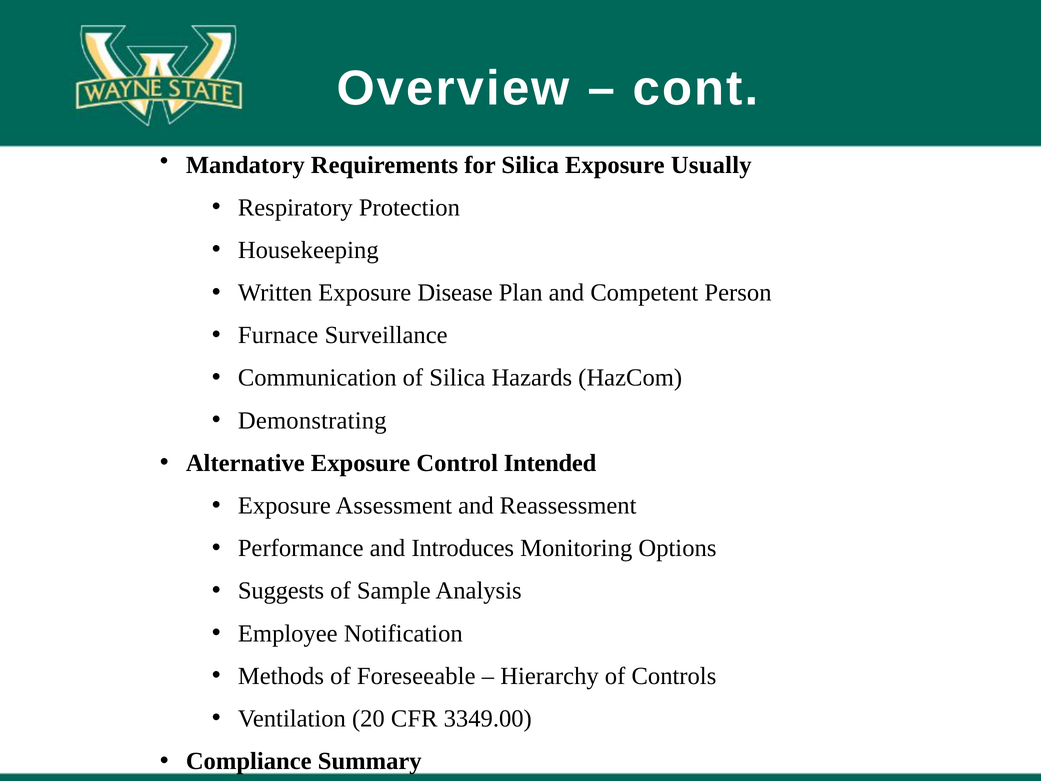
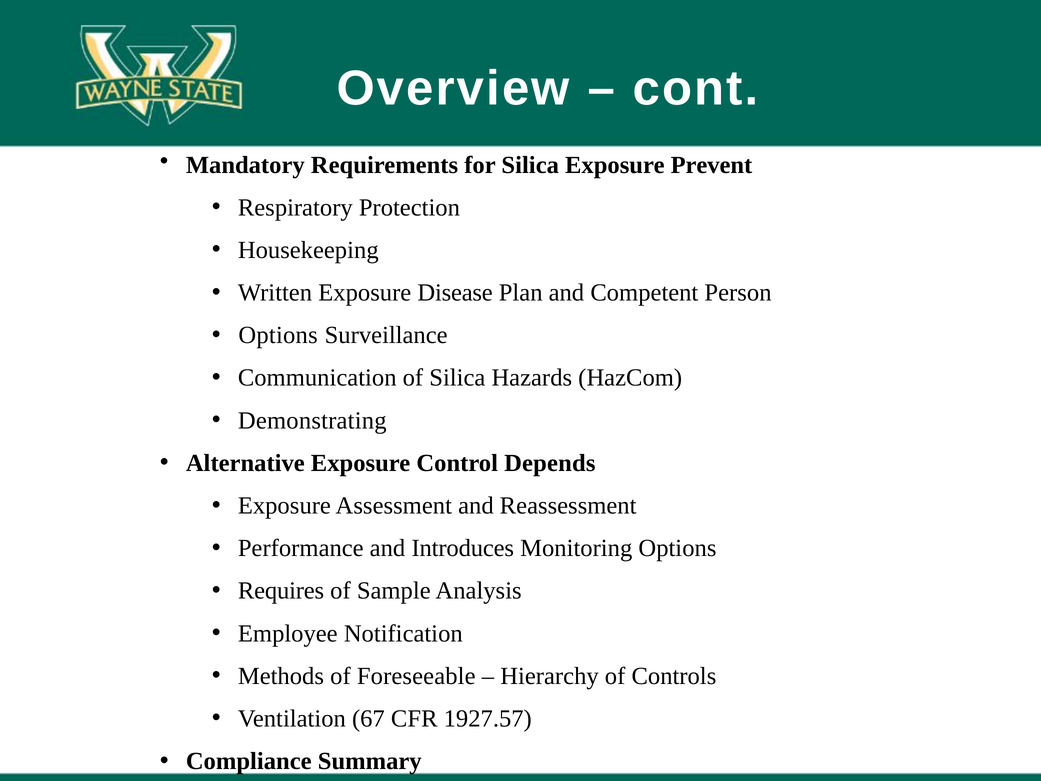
Usually: Usually -> Prevent
Furnace at (278, 335): Furnace -> Options
Intended: Intended -> Depends
Suggests: Suggests -> Requires
20: 20 -> 67
3349.00: 3349.00 -> 1927.57
